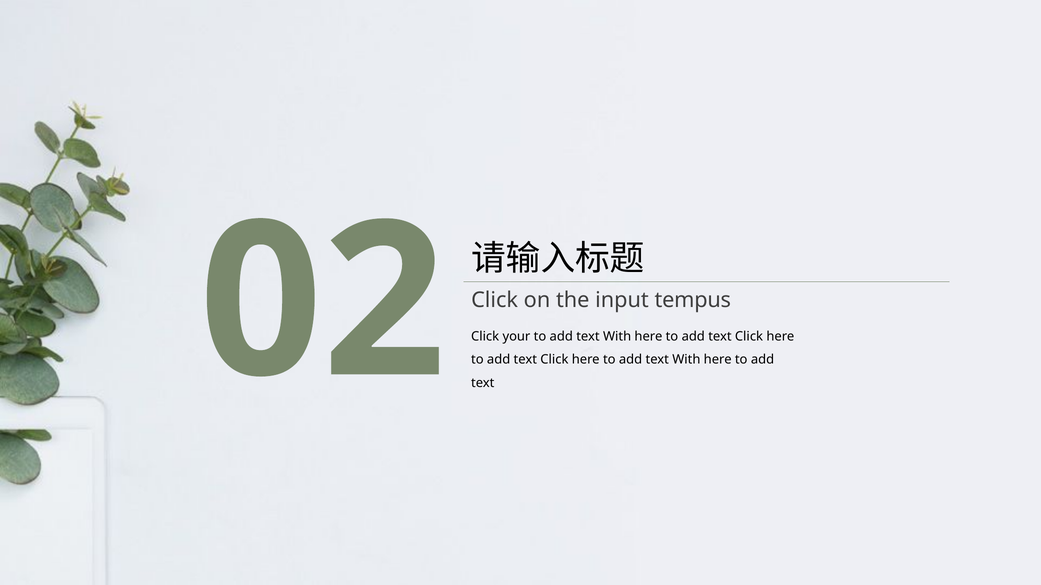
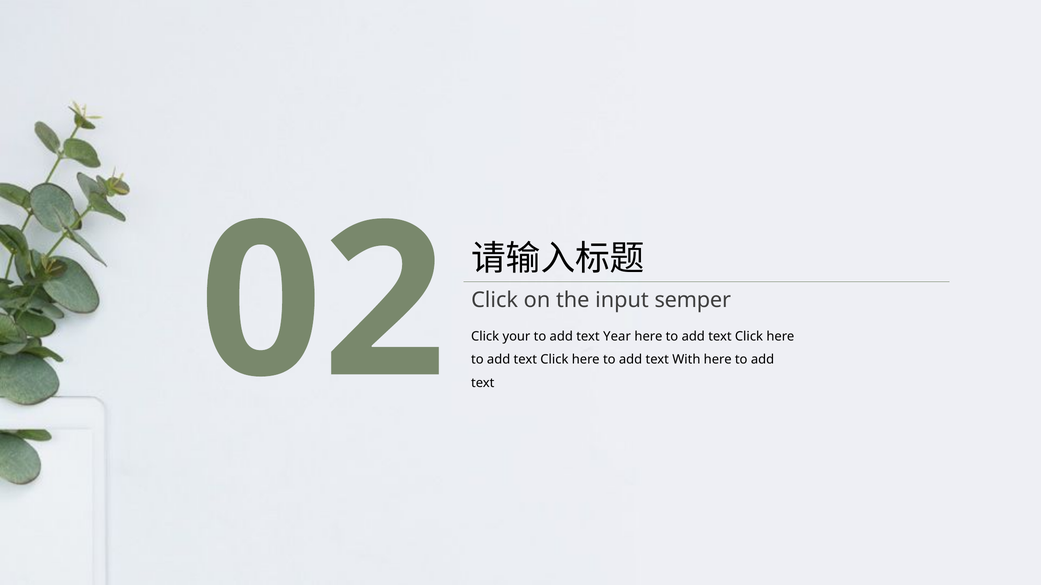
tempus: tempus -> semper
With at (617, 337): With -> Year
